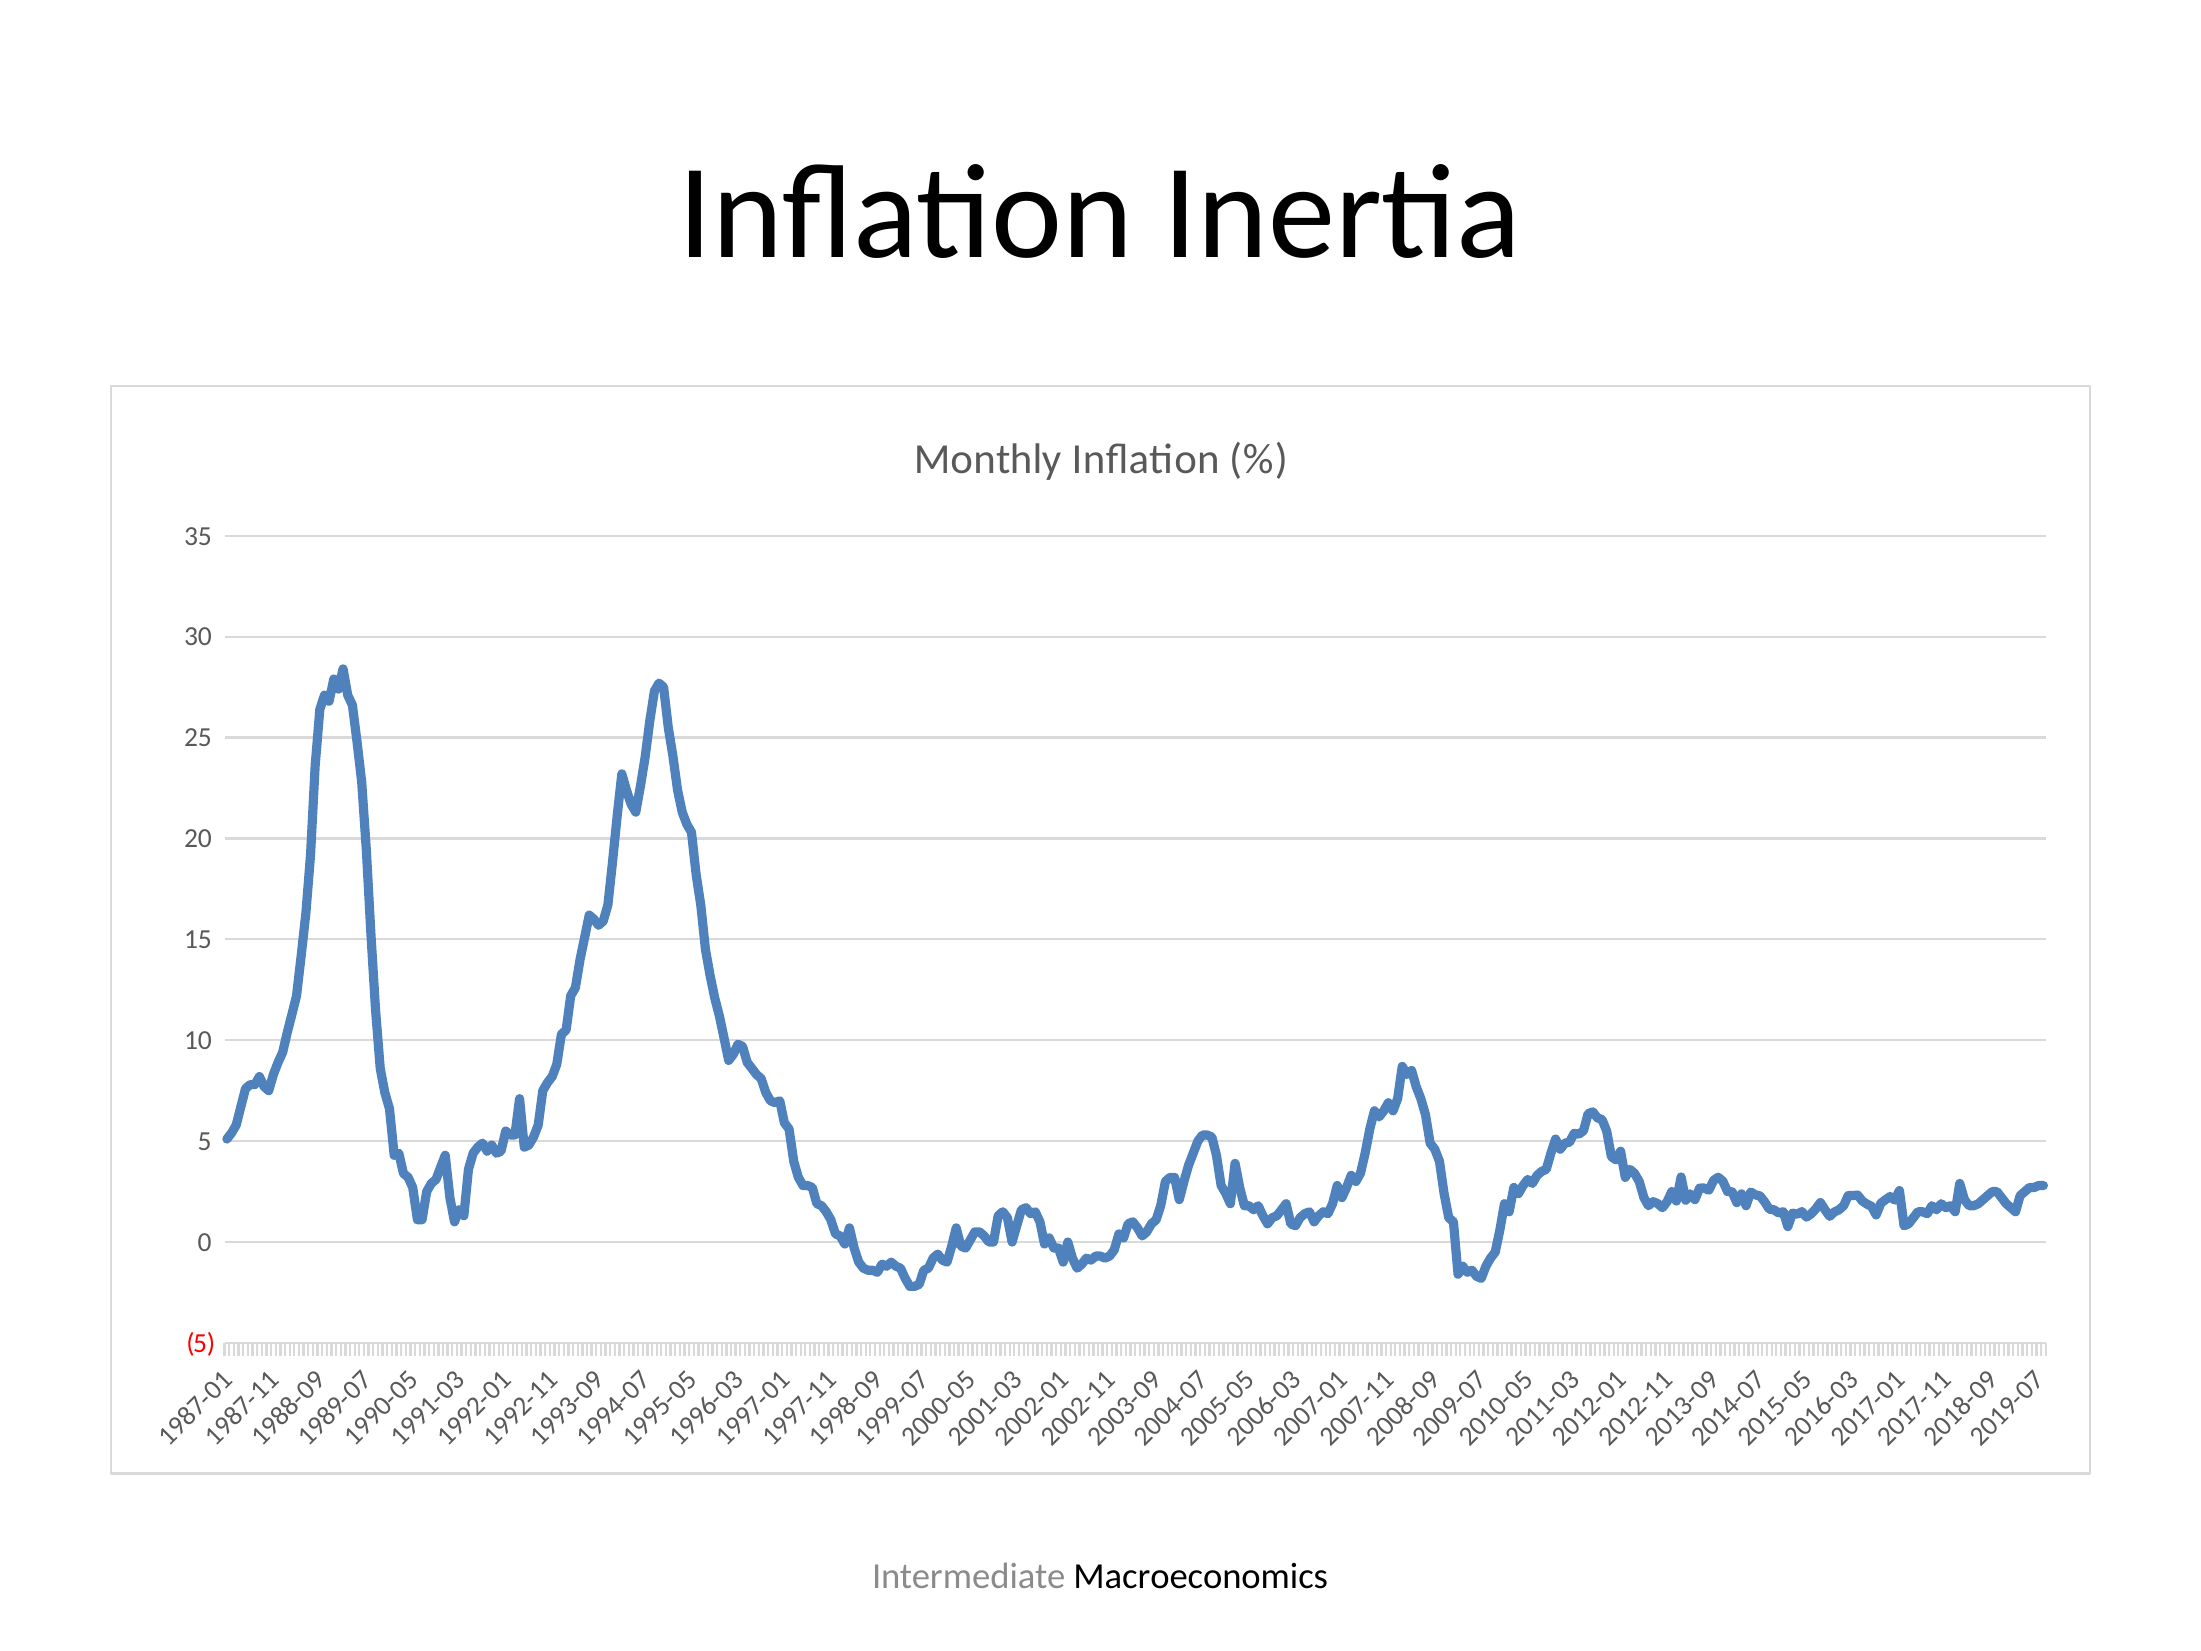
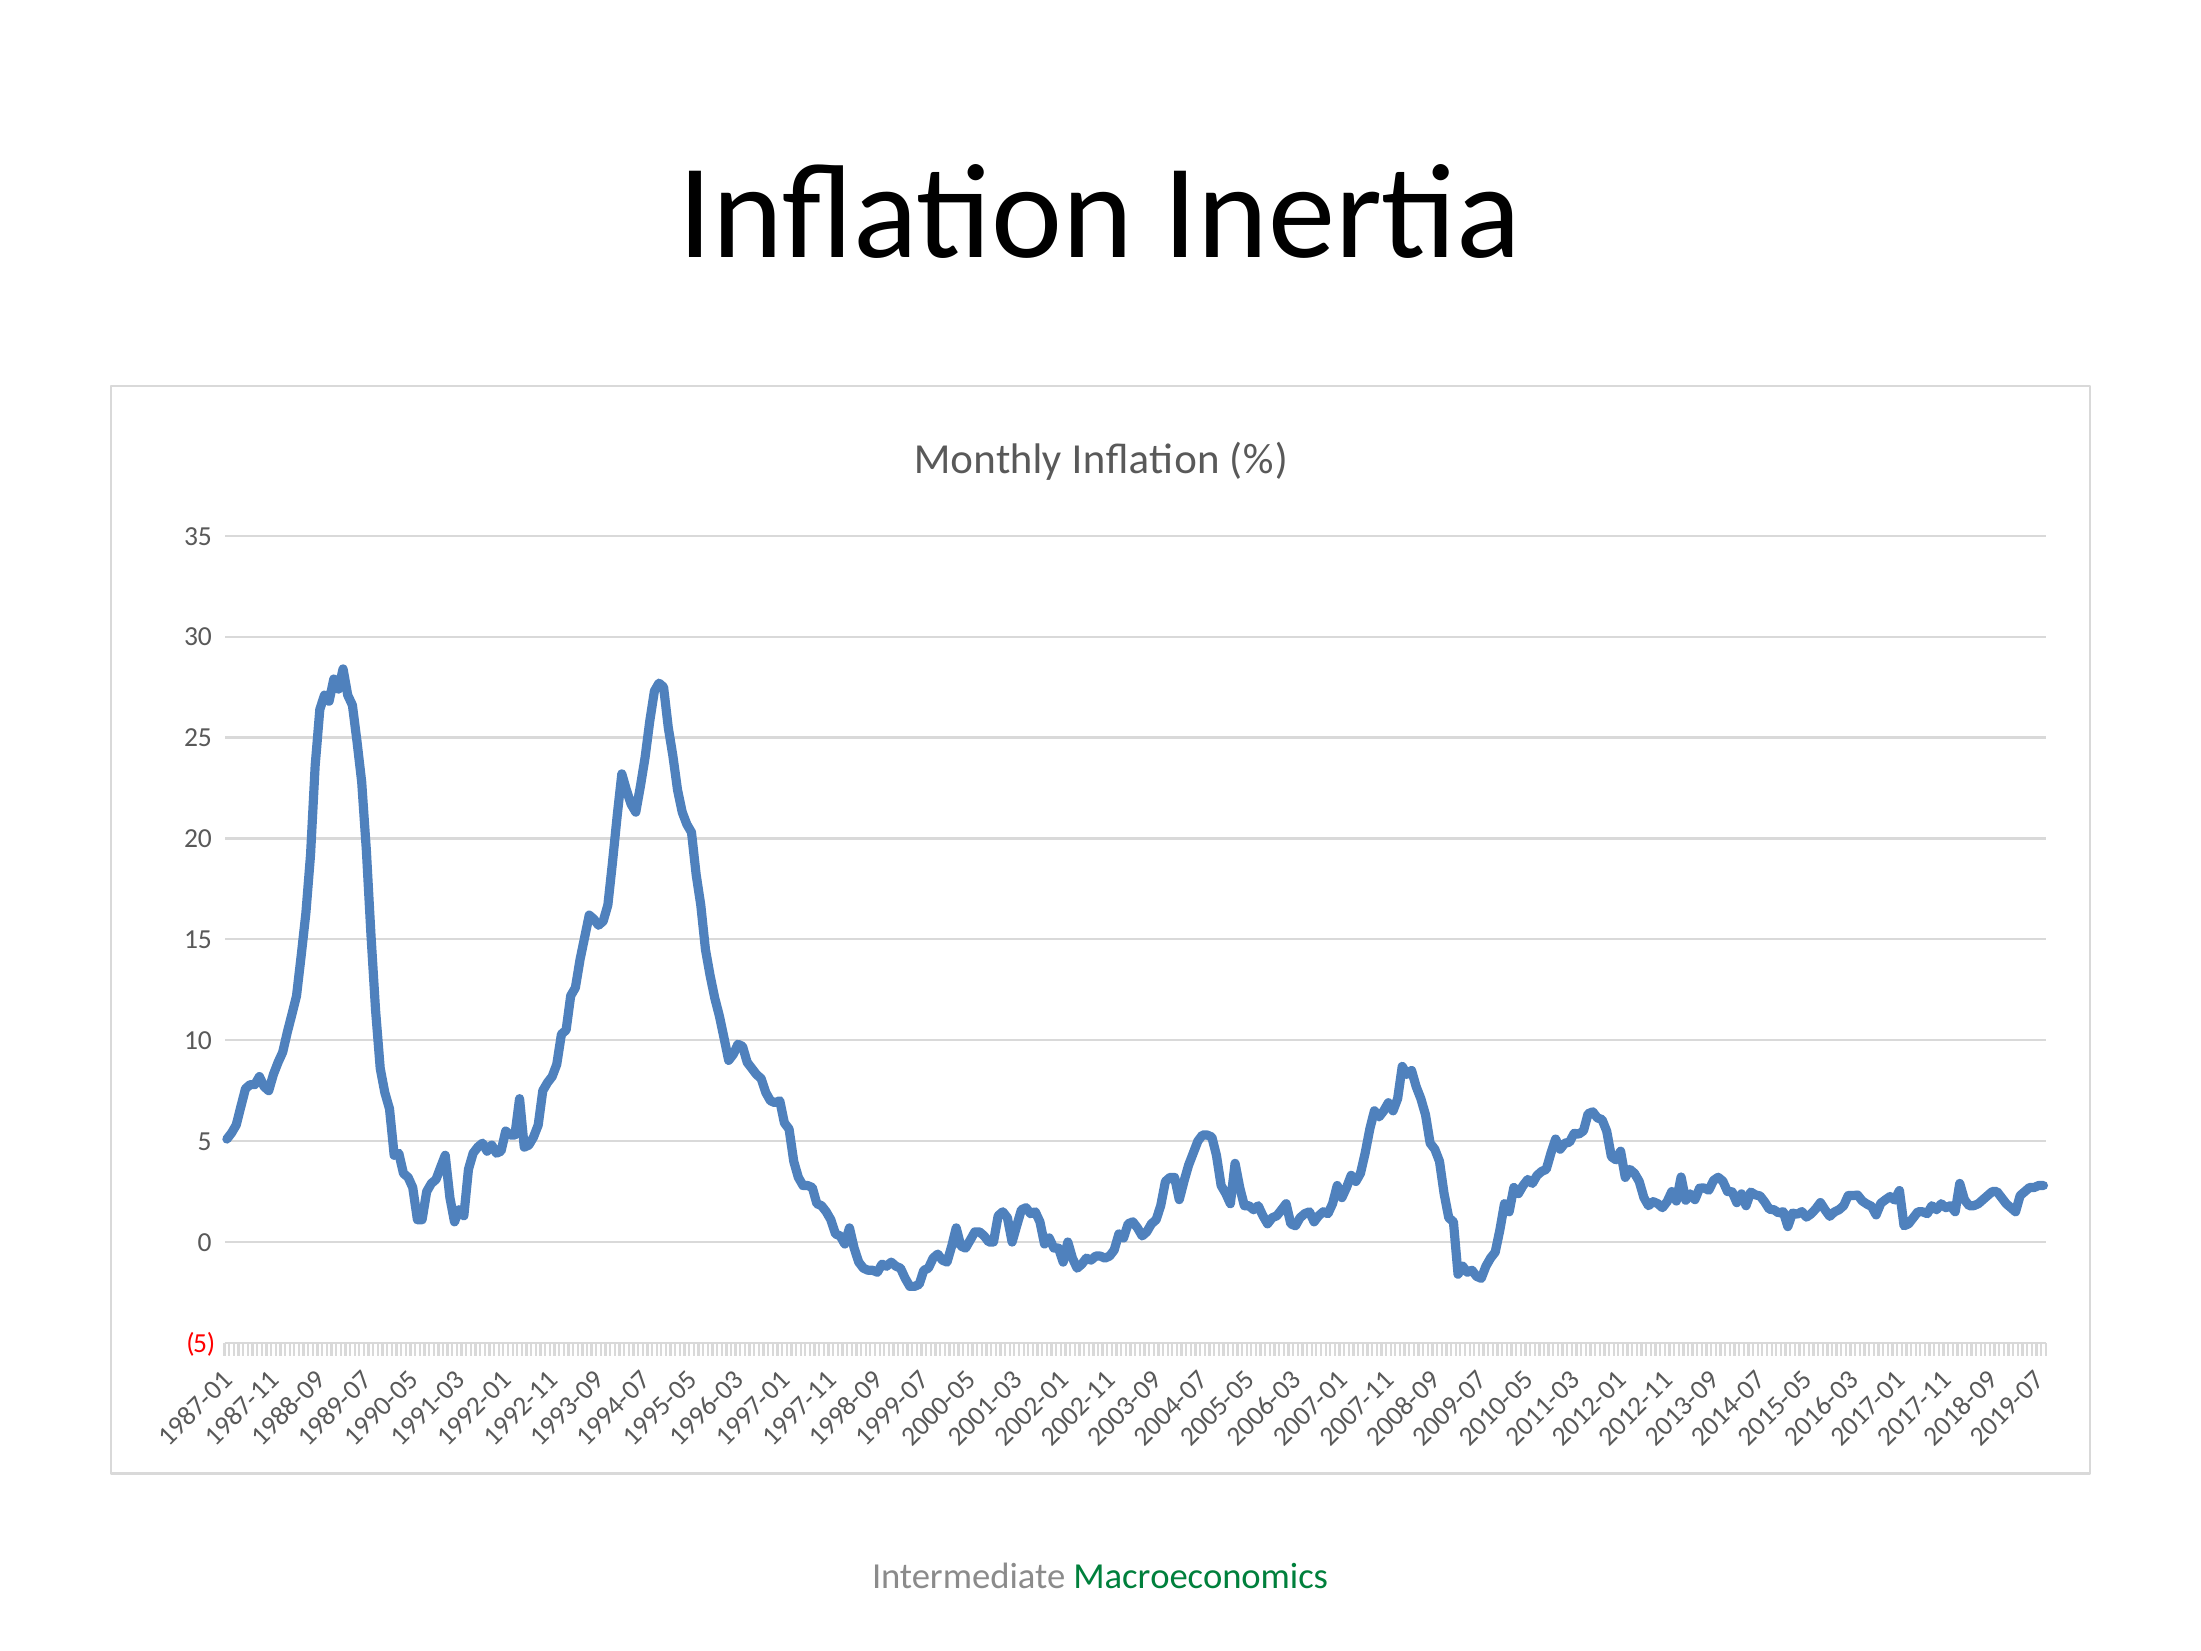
Macroeconomics colour: black -> green
